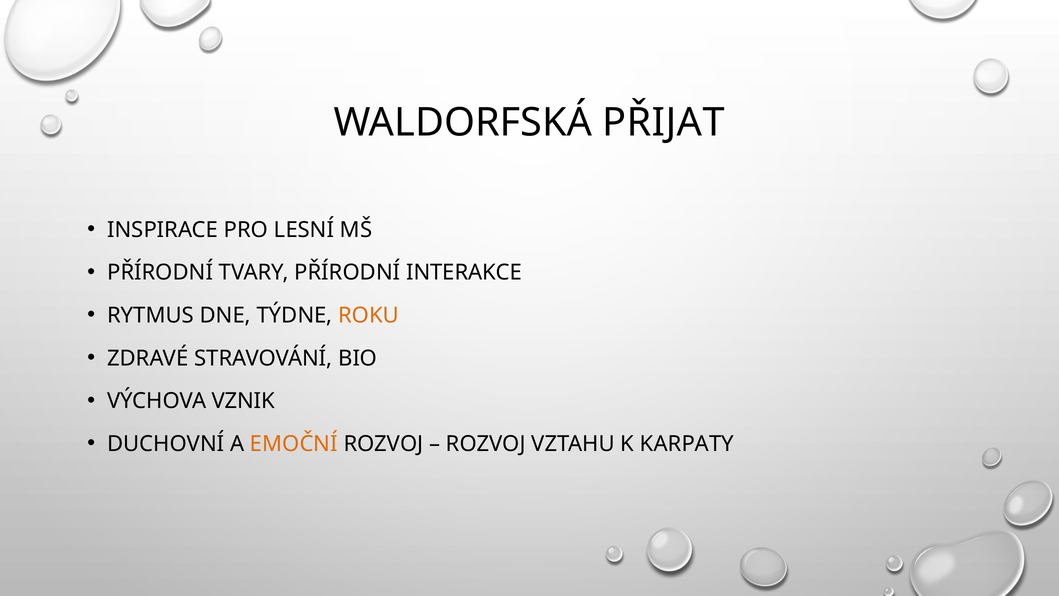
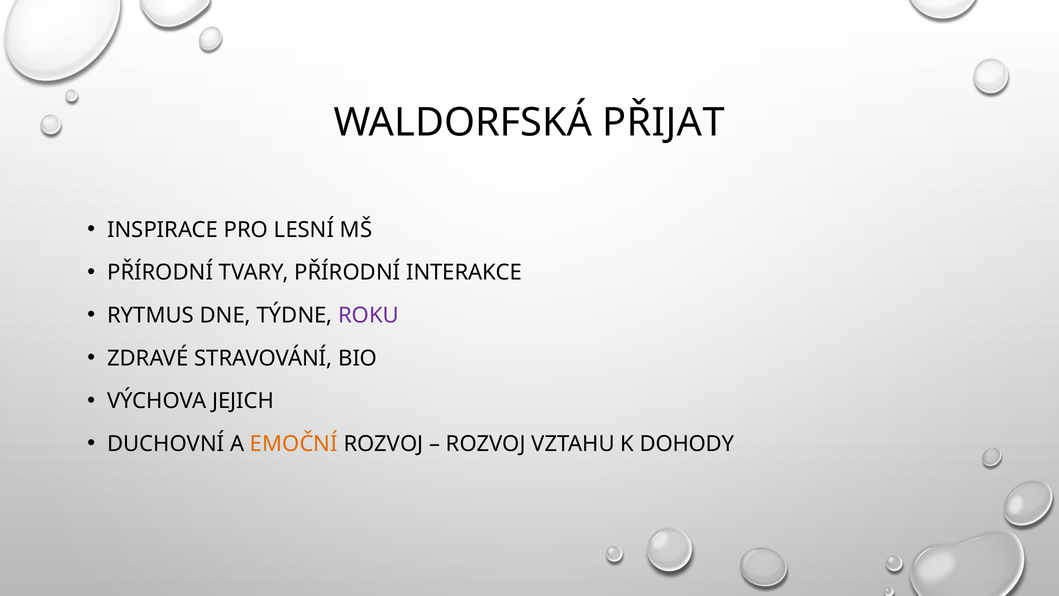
ROKU colour: orange -> purple
VZNIK: VZNIK -> JEJICH
KARPATY: KARPATY -> DOHODY
